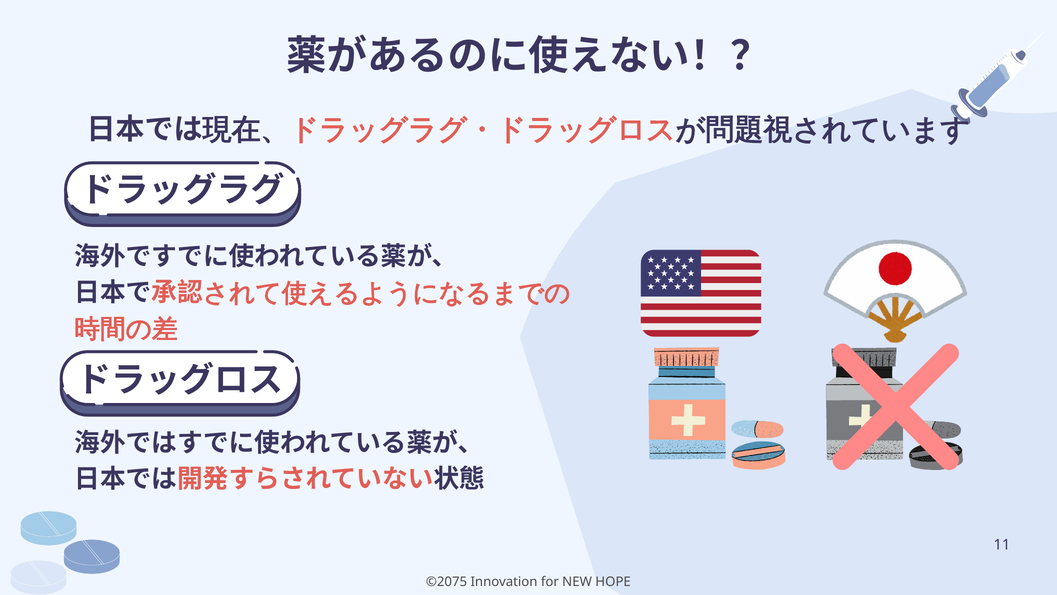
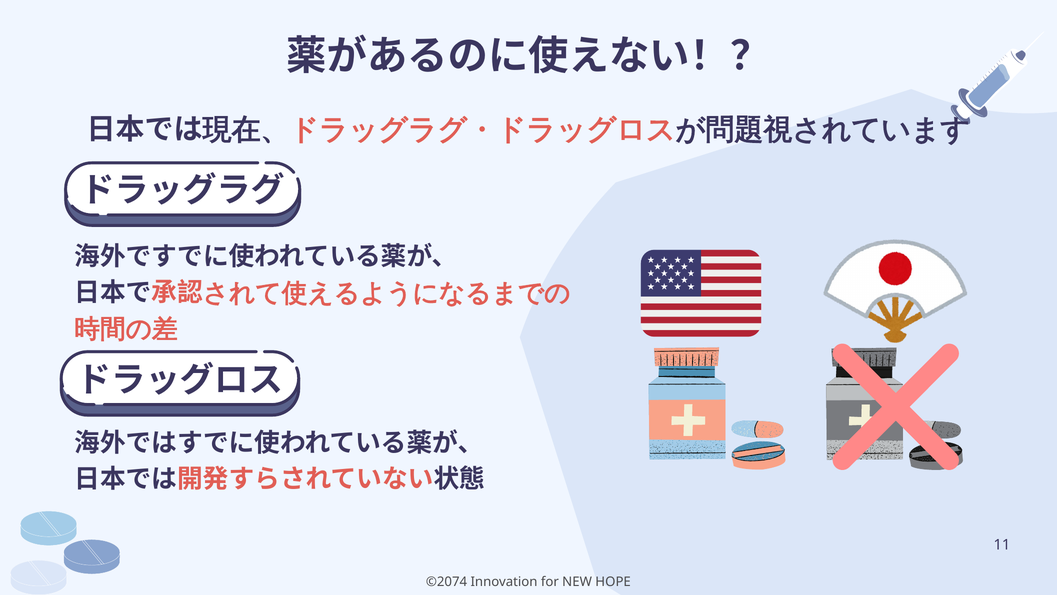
©2075: ©2075 -> ©2074
